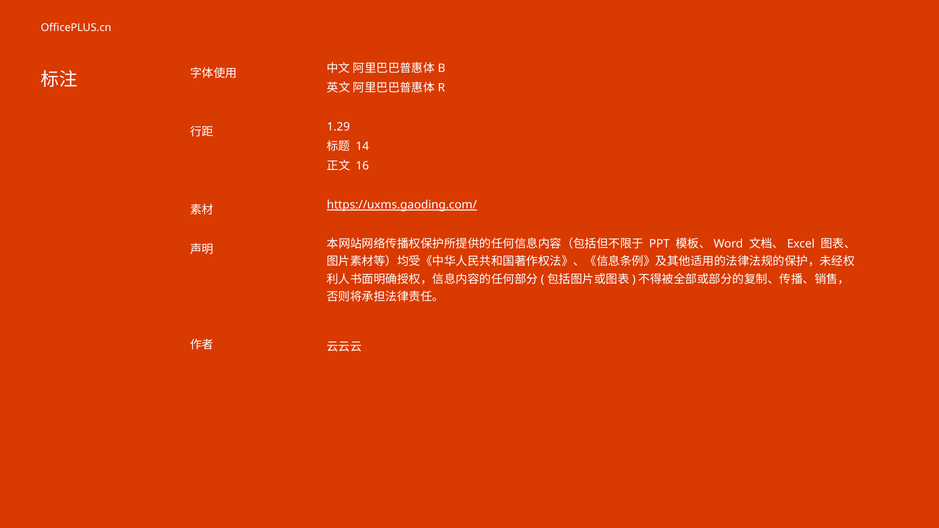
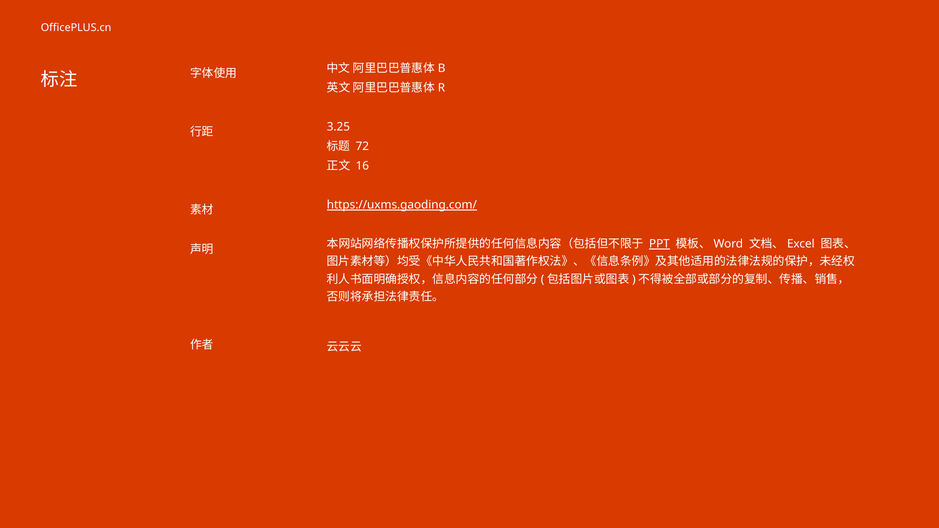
1.29: 1.29 -> 3.25
14: 14 -> 72
PPT underline: none -> present
